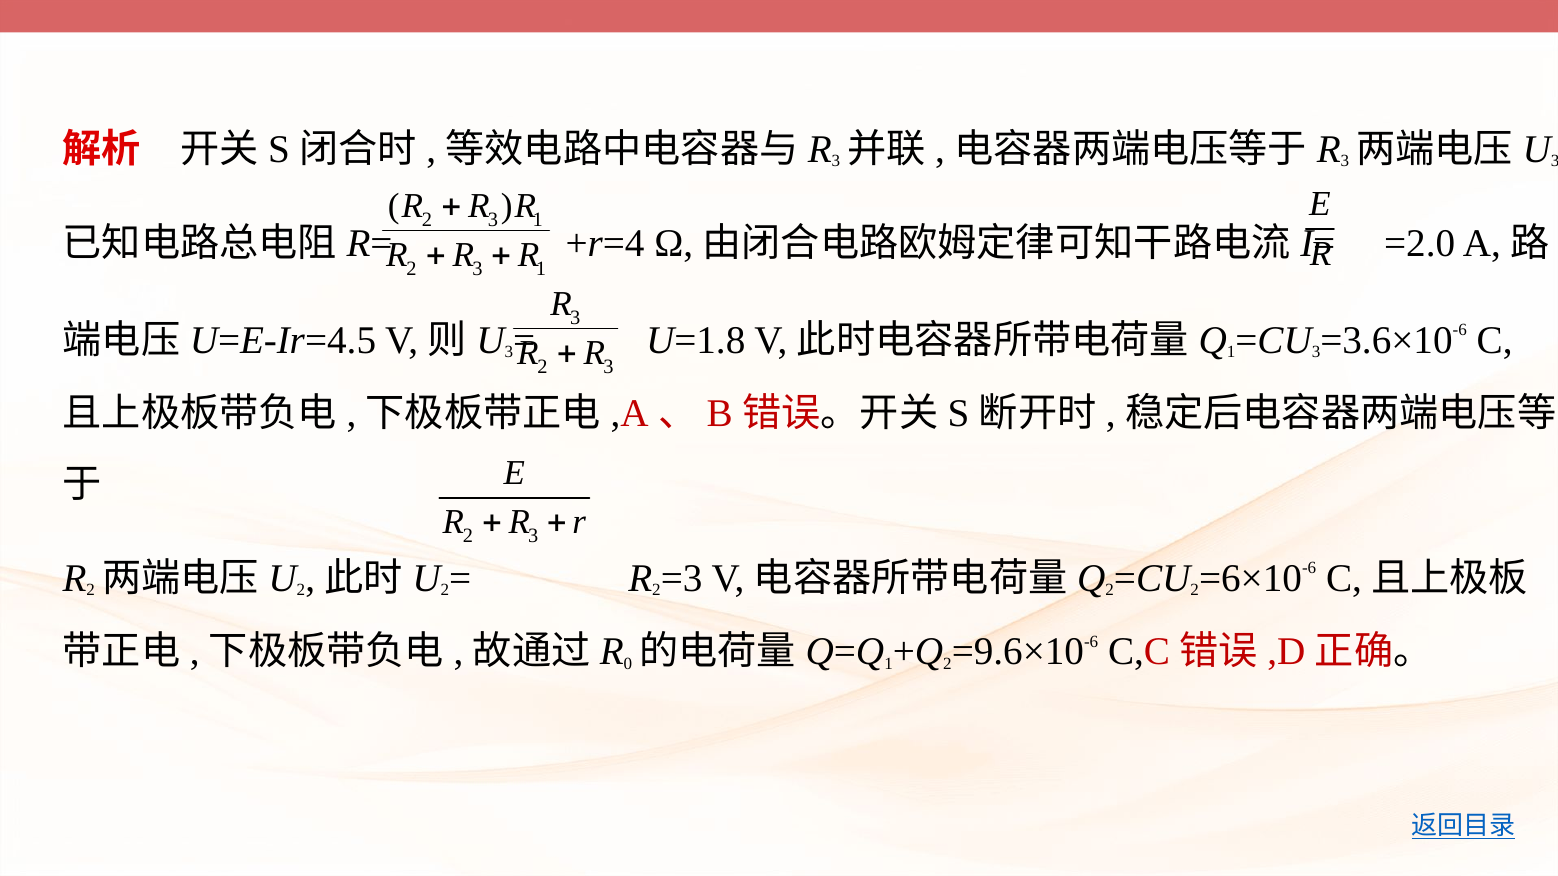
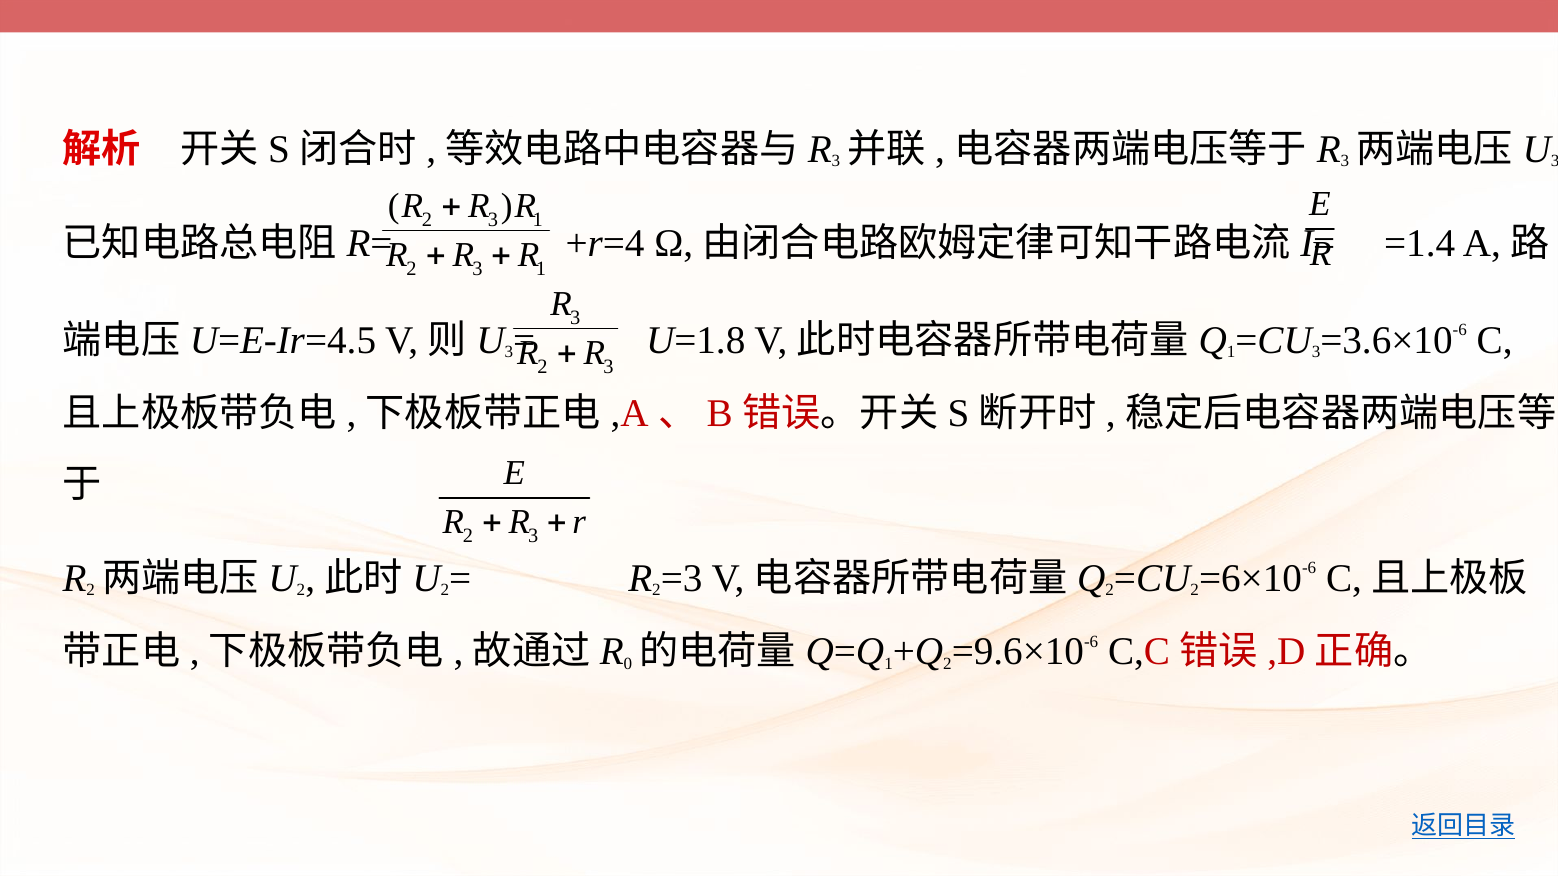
=2.0: =2.0 -> =1.4
